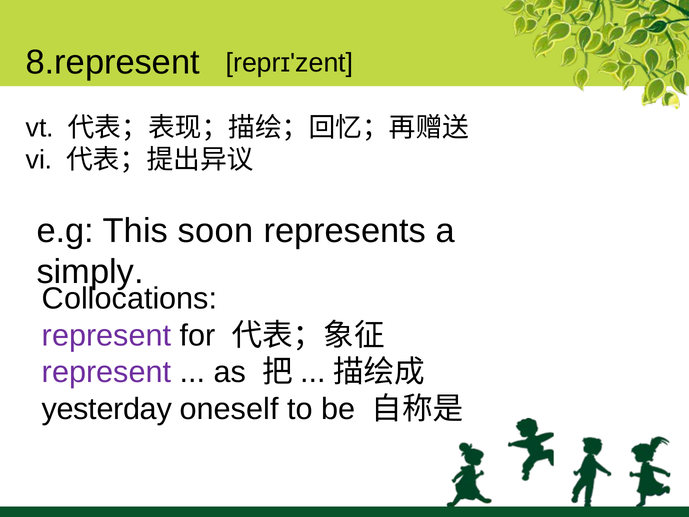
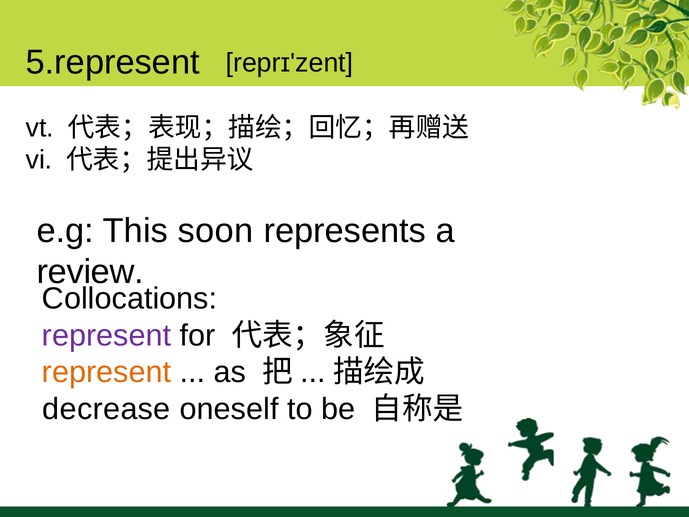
8.represent: 8.represent -> 5.represent
simply: simply -> review
represent at (107, 372) colour: purple -> orange
yesterday: yesterday -> decrease
